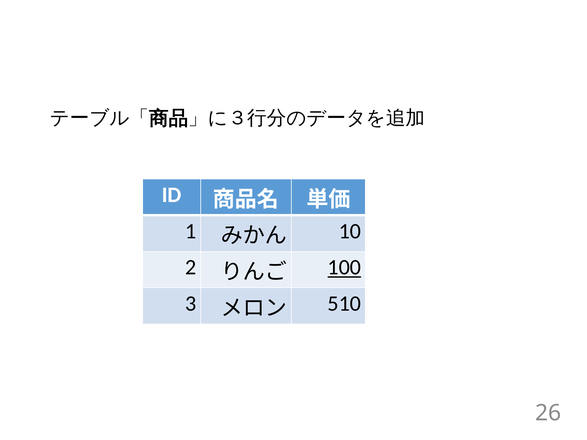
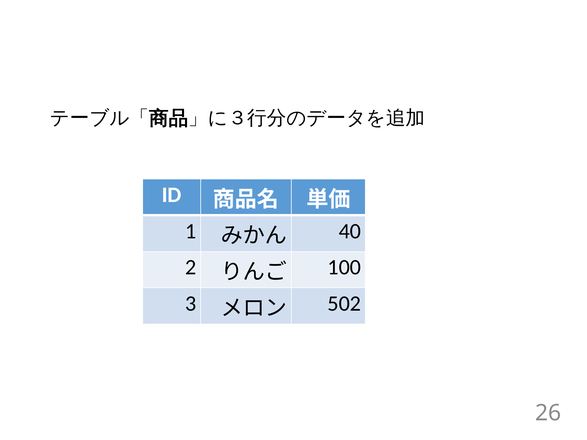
10: 10 -> 40
100 underline: present -> none
510: 510 -> 502
